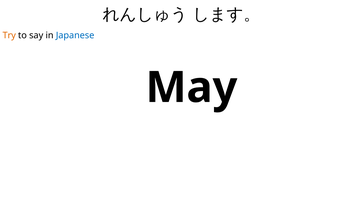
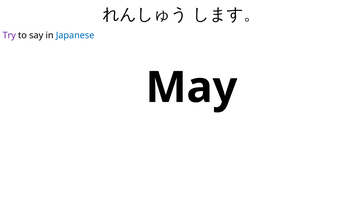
Try colour: orange -> purple
